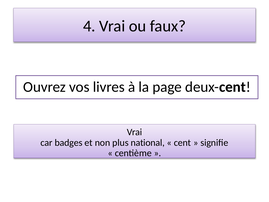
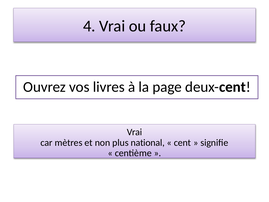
badges: badges -> mètres
